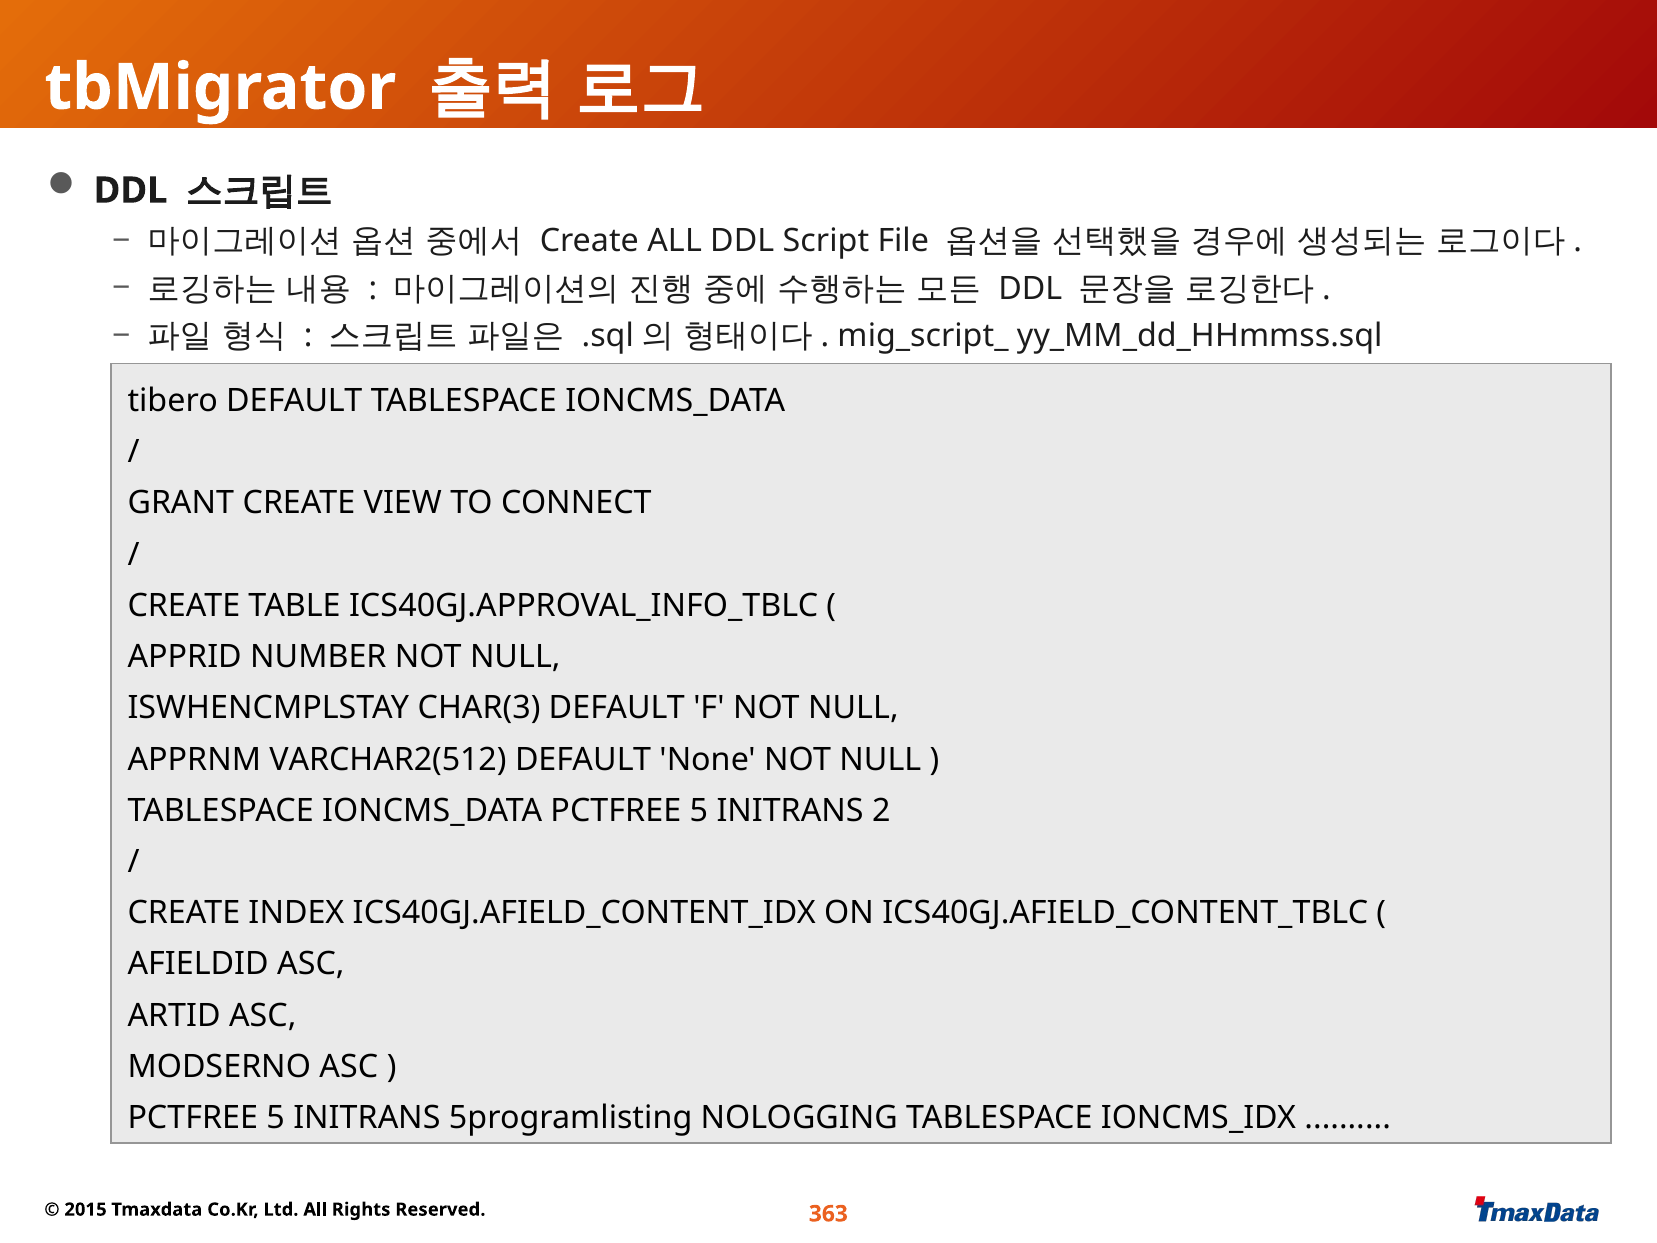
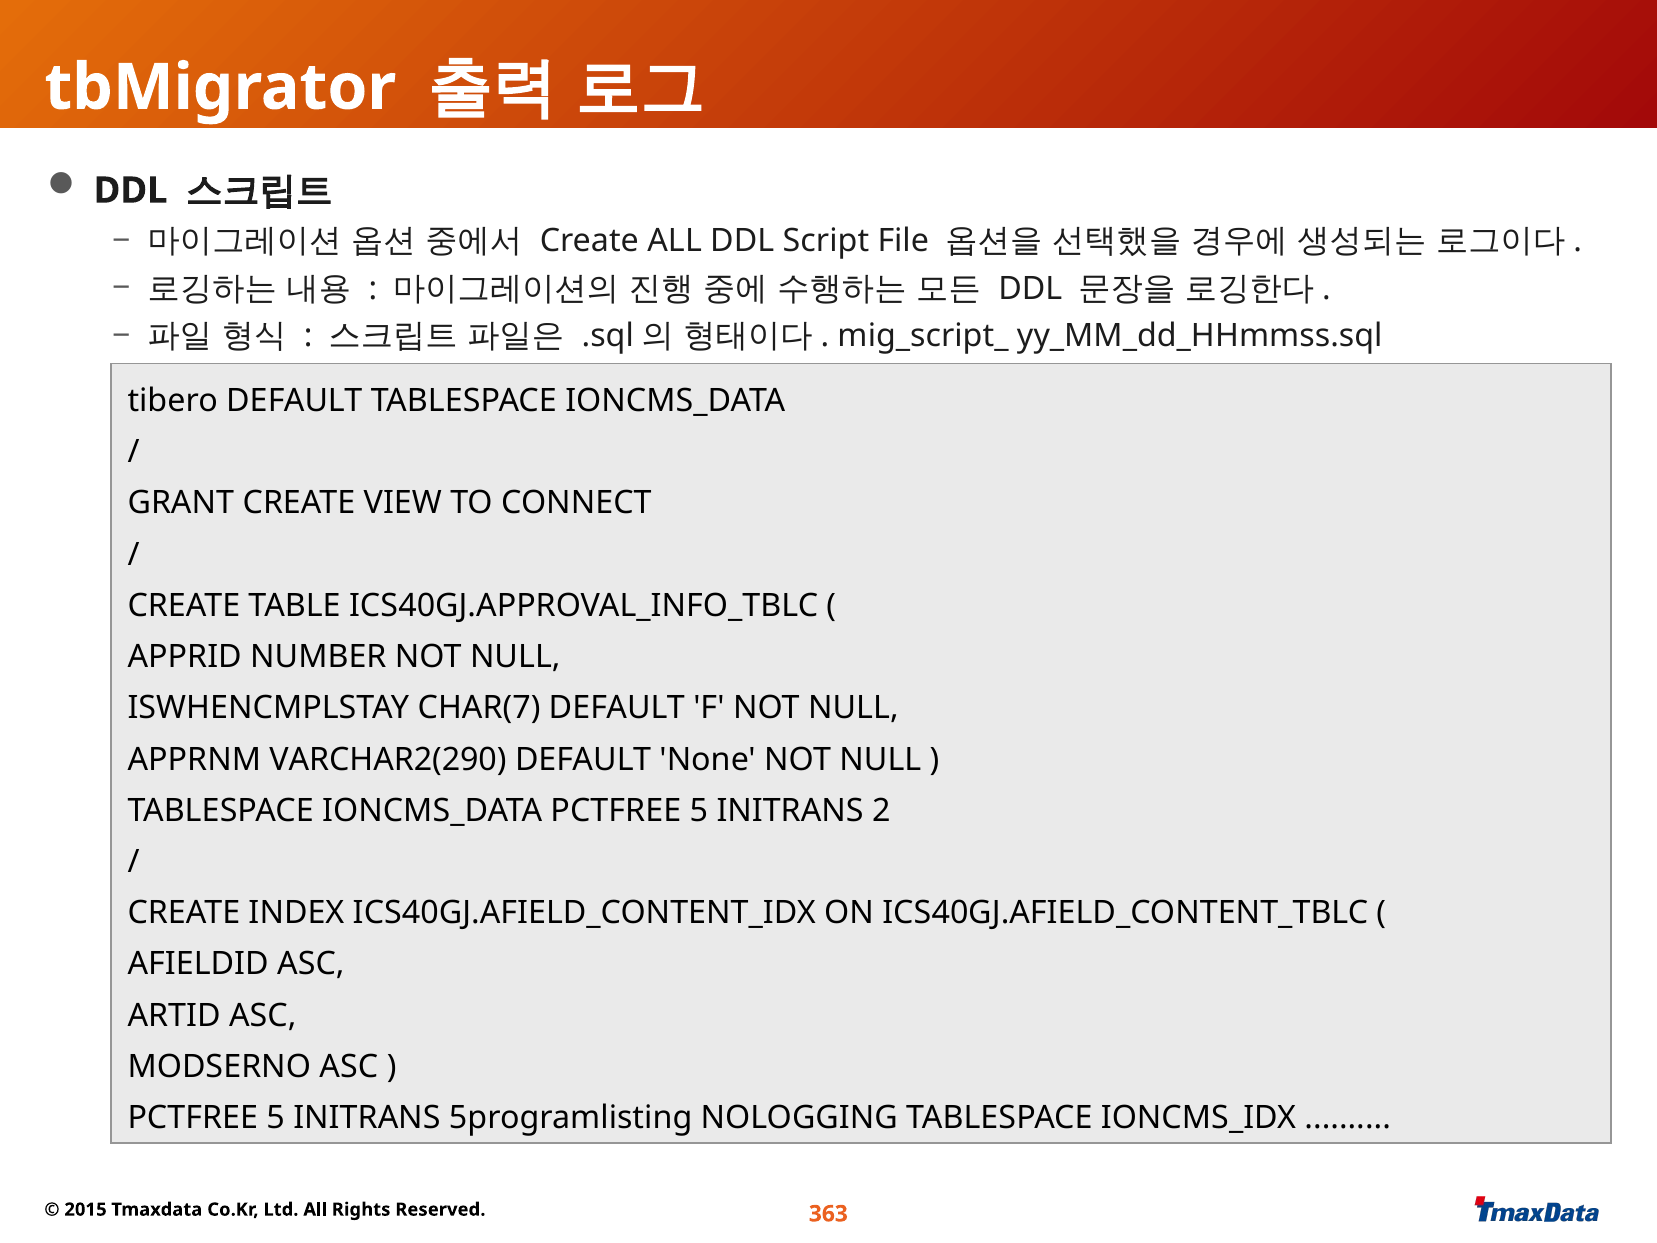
CHAR(3: CHAR(3 -> CHAR(7
VARCHAR2(512: VARCHAR2(512 -> VARCHAR2(290
